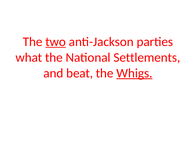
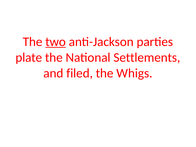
what: what -> plate
beat: beat -> filed
Whigs underline: present -> none
